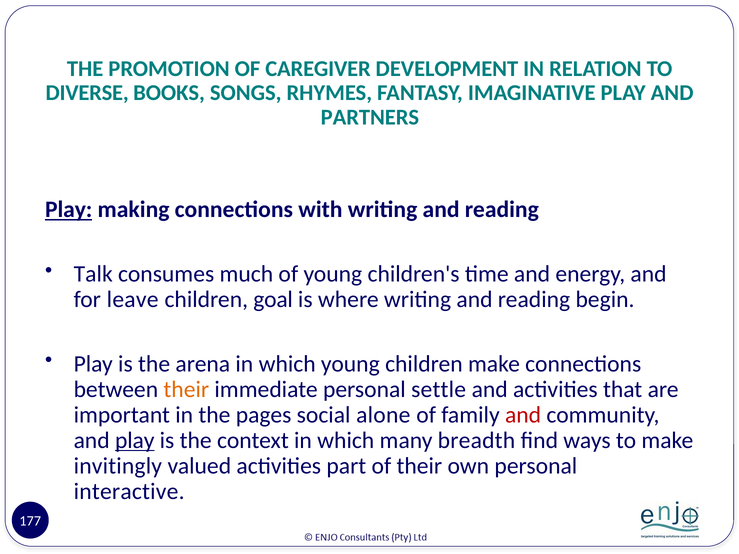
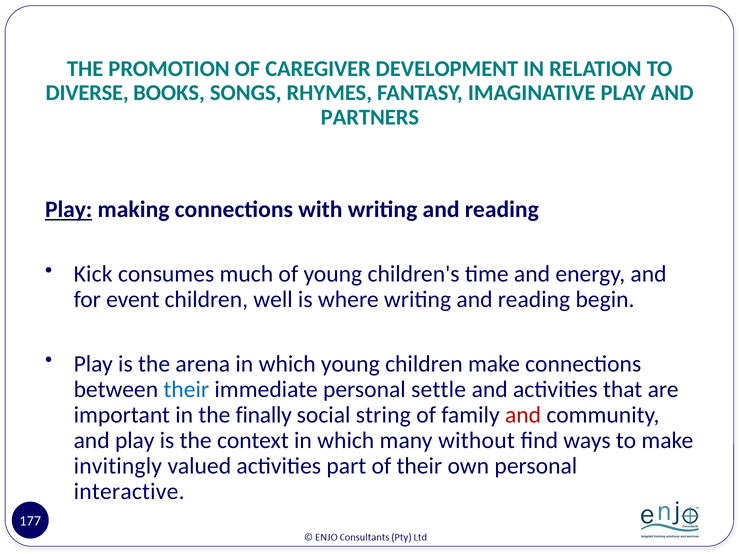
Talk: Talk -> Kick
leave: leave -> event
goal: goal -> well
their at (186, 390) colour: orange -> blue
pages: pages -> finally
alone: alone -> string
play at (135, 441) underline: present -> none
breadth: breadth -> without
